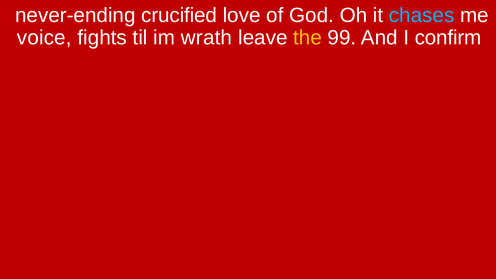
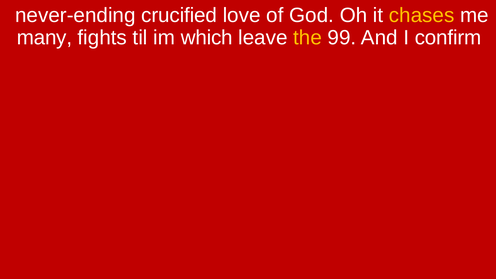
chases colour: light blue -> yellow
voice: voice -> many
wrath: wrath -> which
